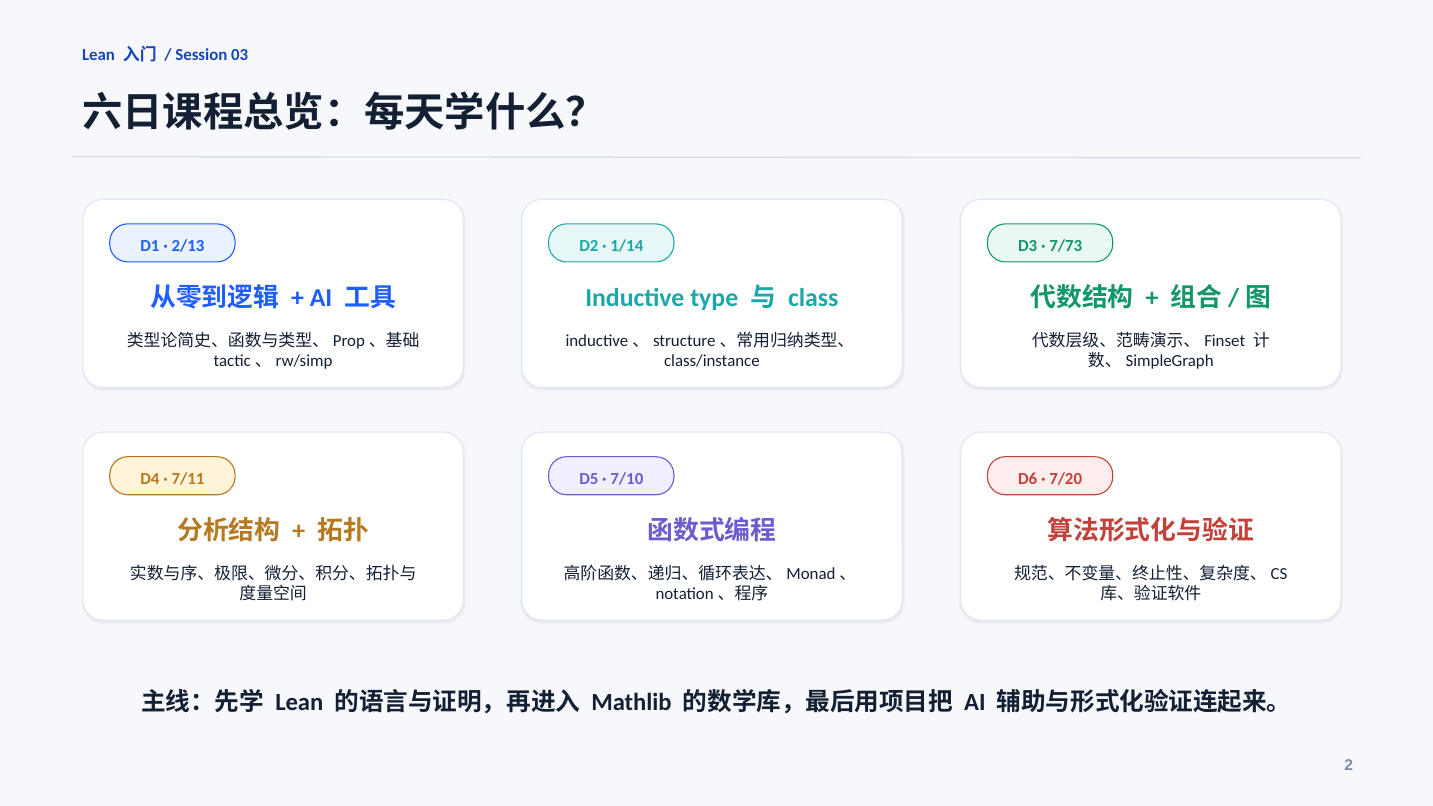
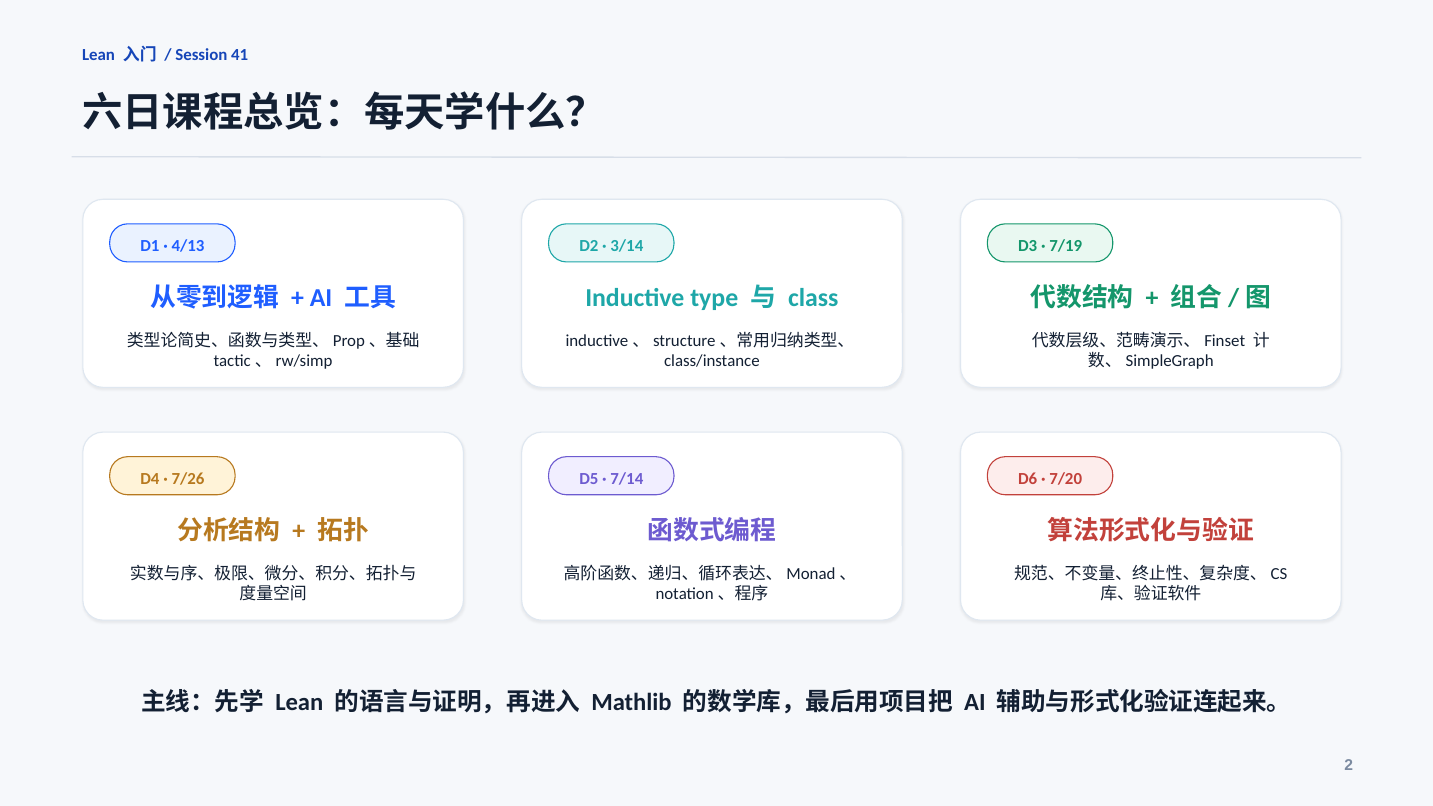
03: 03 -> 41
2/13: 2/13 -> 4/13
1/14: 1/14 -> 3/14
7/73: 7/73 -> 7/19
7/11: 7/11 -> 7/26
7/10: 7/10 -> 7/14
